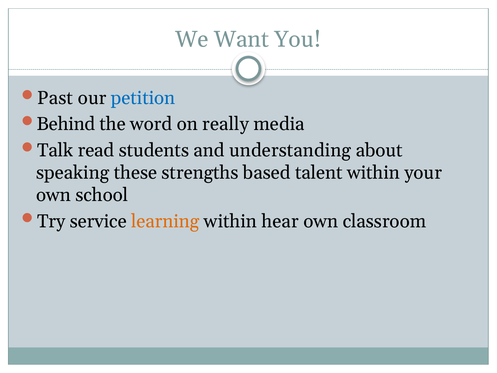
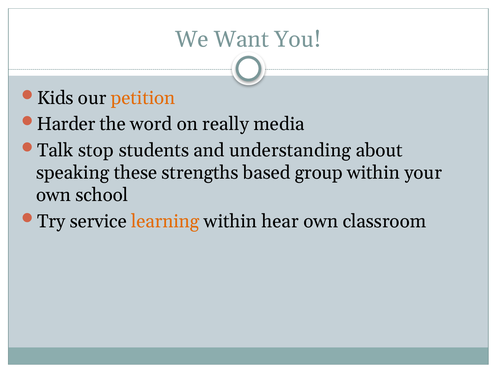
Past: Past -> Kids
petition colour: blue -> orange
Behind: Behind -> Harder
read: read -> stop
talent: talent -> group
